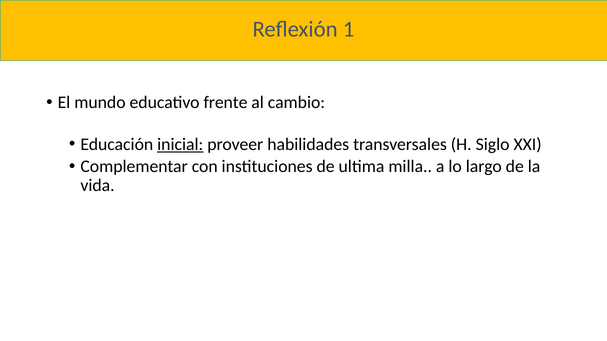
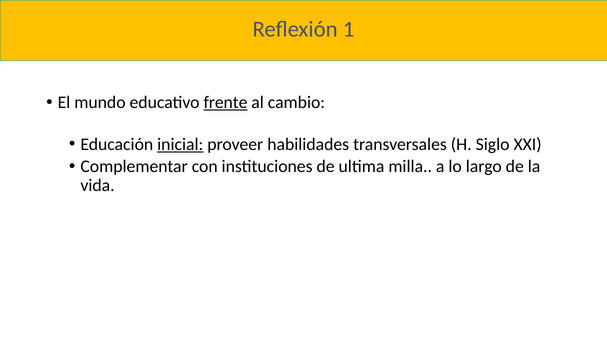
frente underline: none -> present
